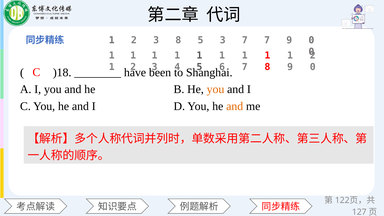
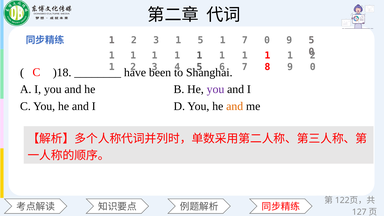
2 3 8: 8 -> 1
3 at (223, 40): 3 -> 1
7 7: 7 -> 0
9 0: 0 -> 5
you at (216, 89) colour: orange -> purple
